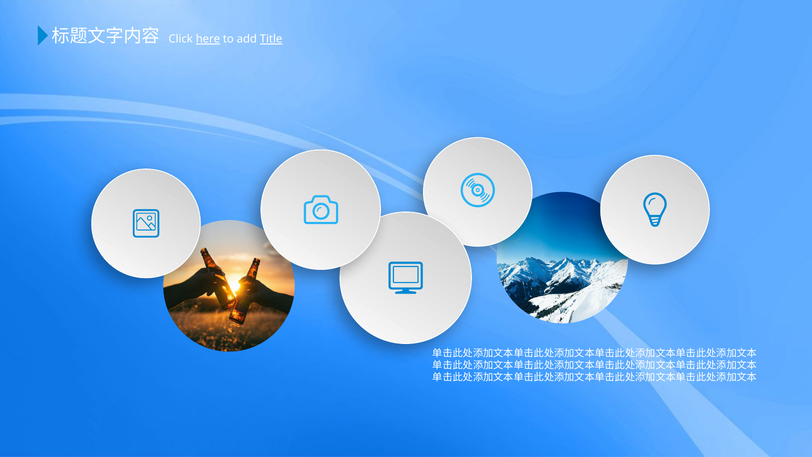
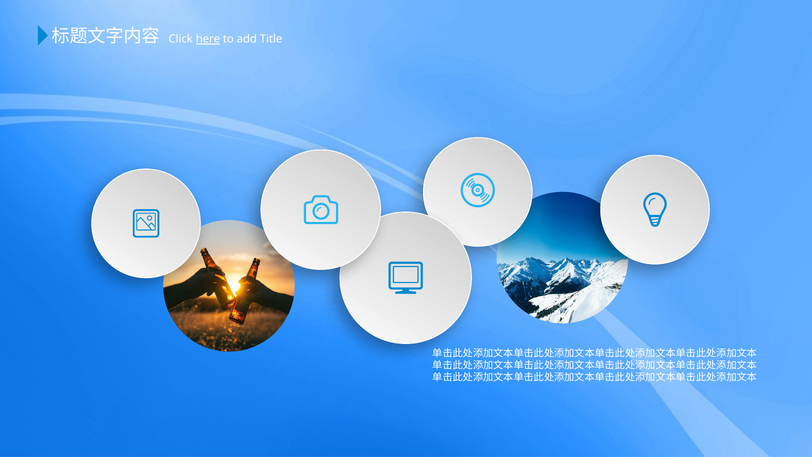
Title underline: present -> none
